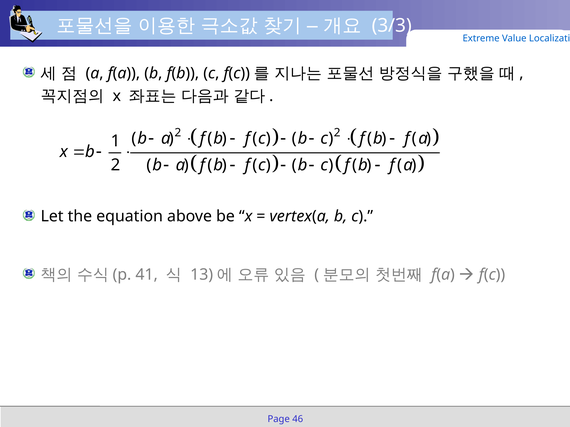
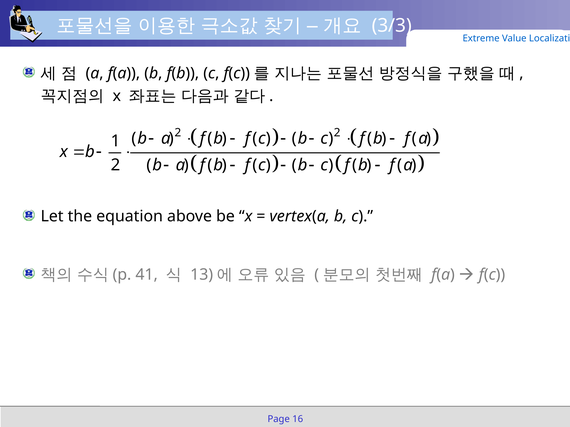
46: 46 -> 16
